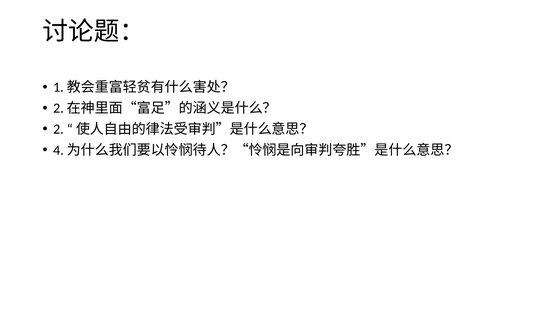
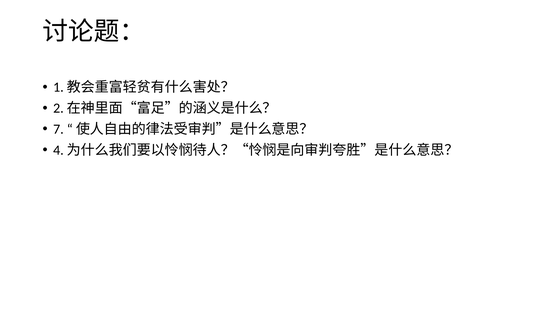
2: 2 -> 7
